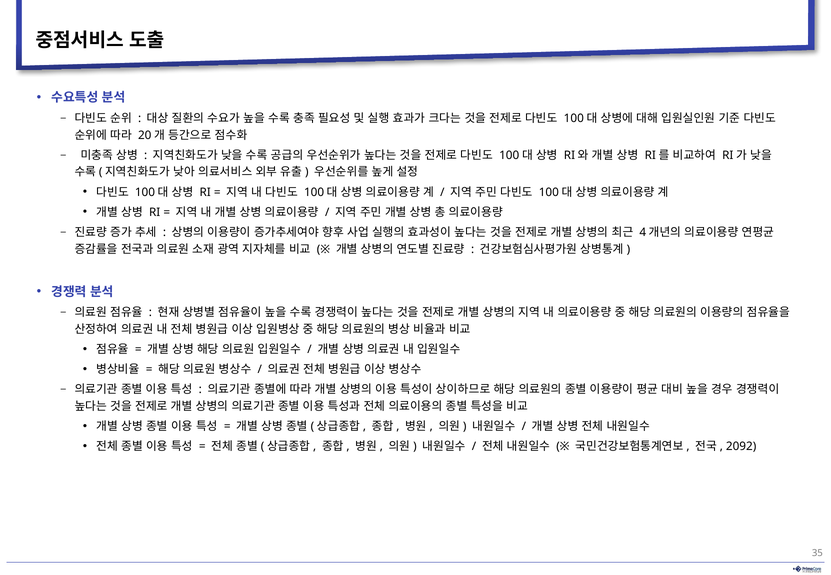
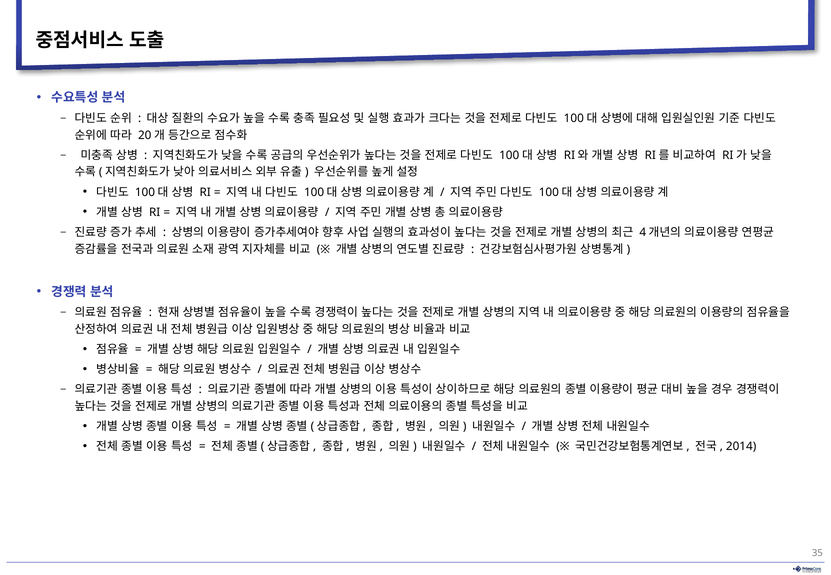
2092: 2092 -> 2014
